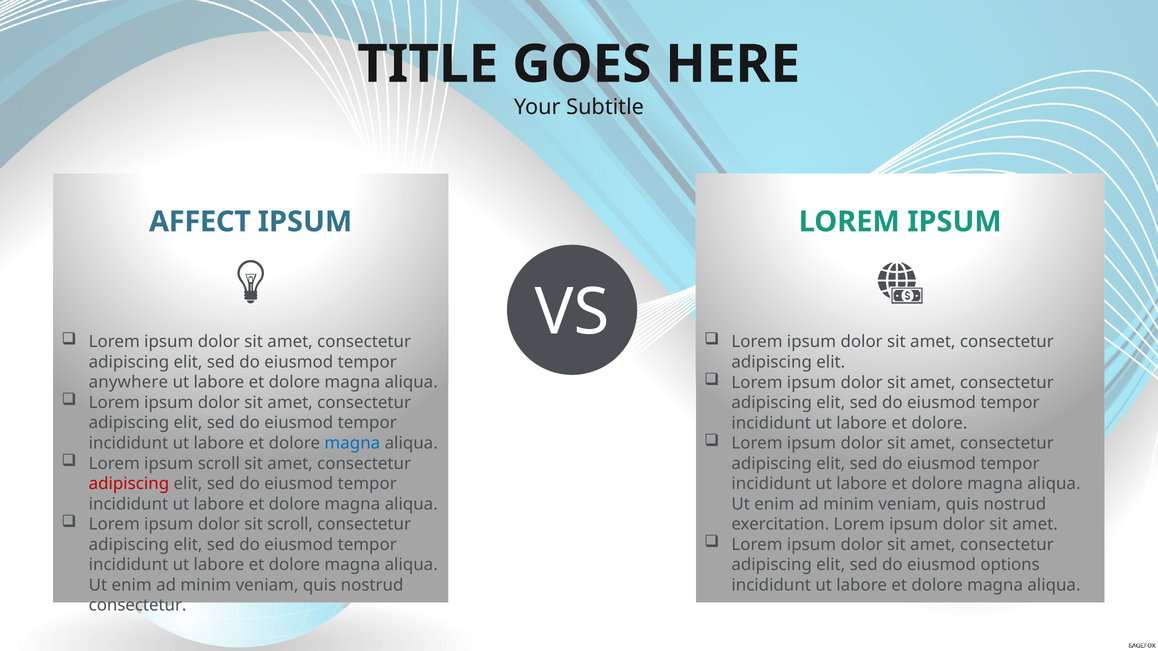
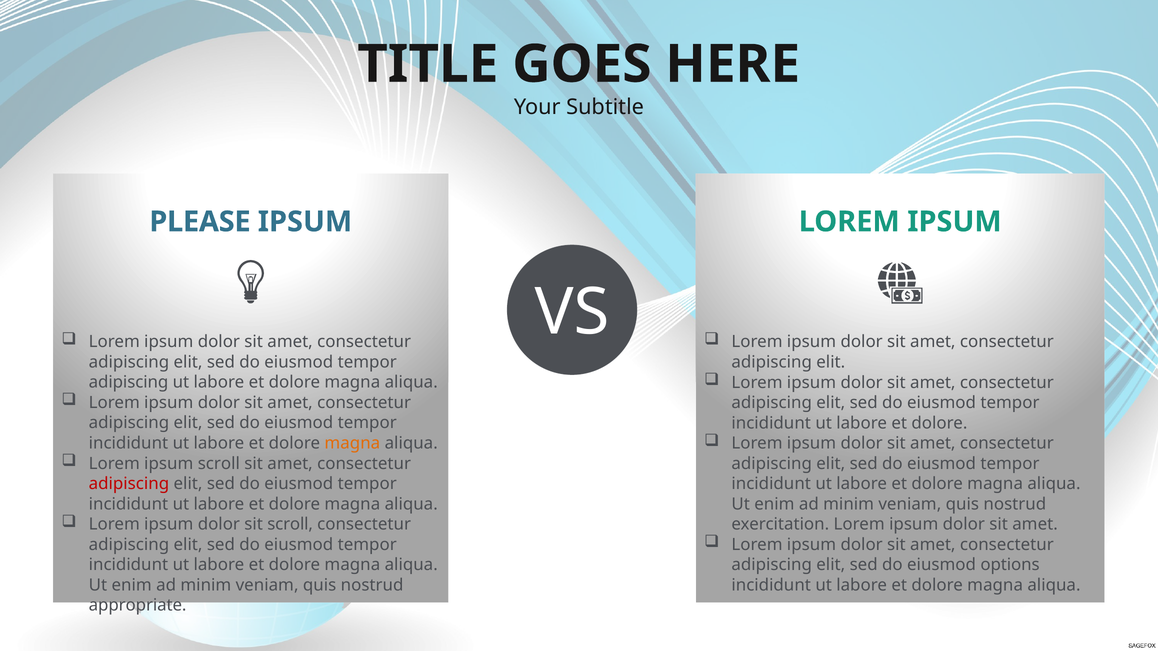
AFFECT: AFFECT -> PLEASE
anywhere at (128, 383): anywhere -> adipiscing
magna at (352, 443) colour: blue -> orange
consectetur at (138, 606): consectetur -> appropriate
